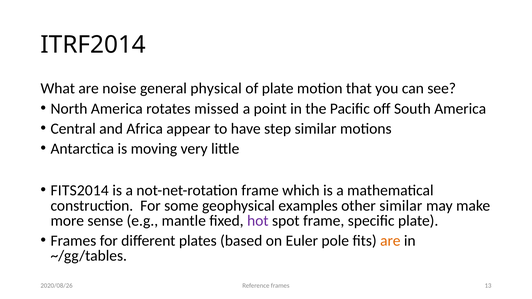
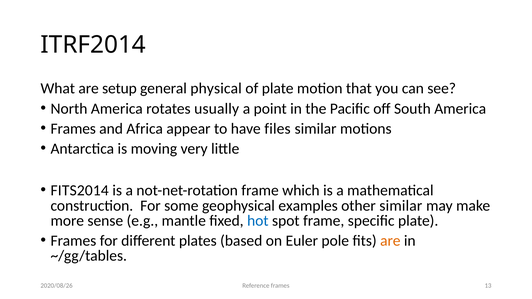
noise: noise -> setup
missed: missed -> usually
Central at (73, 129): Central -> Frames
step: step -> files
hot colour: purple -> blue
